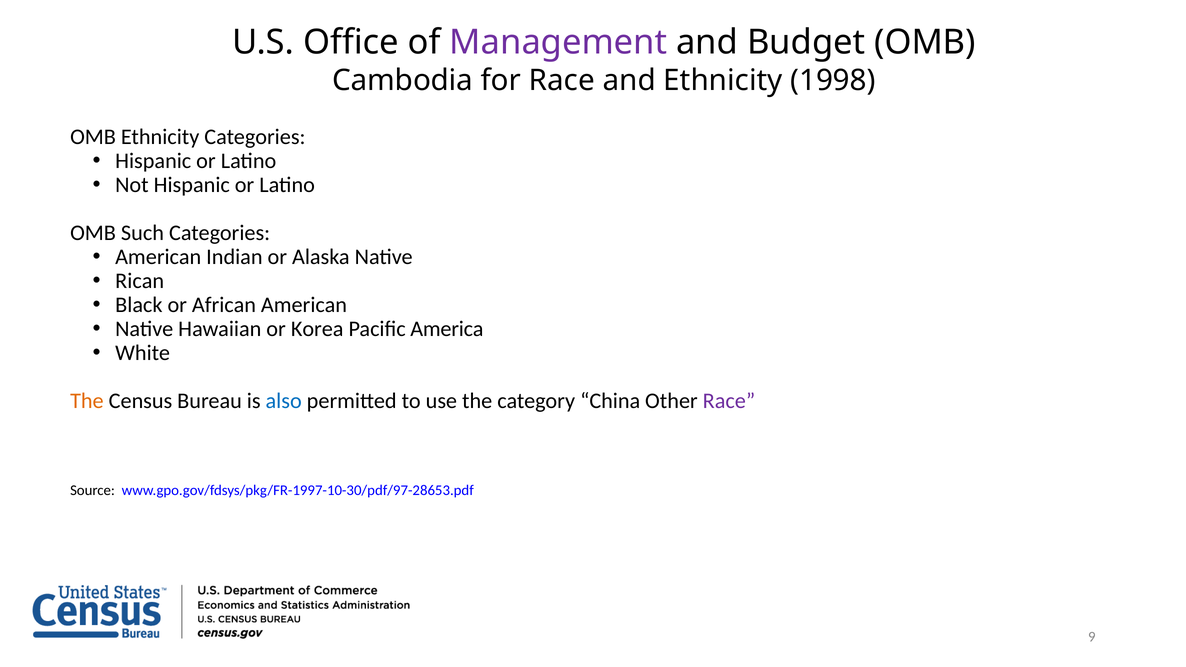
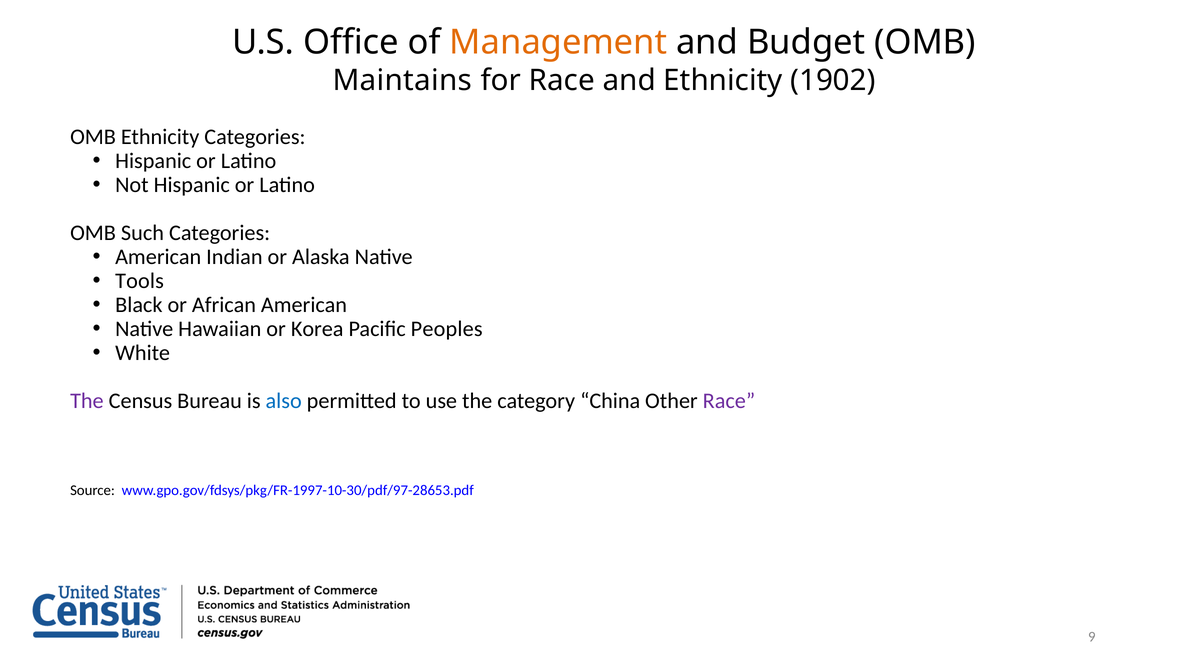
Management colour: purple -> orange
Cambodia: Cambodia -> Maintains
1998: 1998 -> 1902
Rican: Rican -> Tools
America: America -> Peoples
The at (87, 401) colour: orange -> purple
